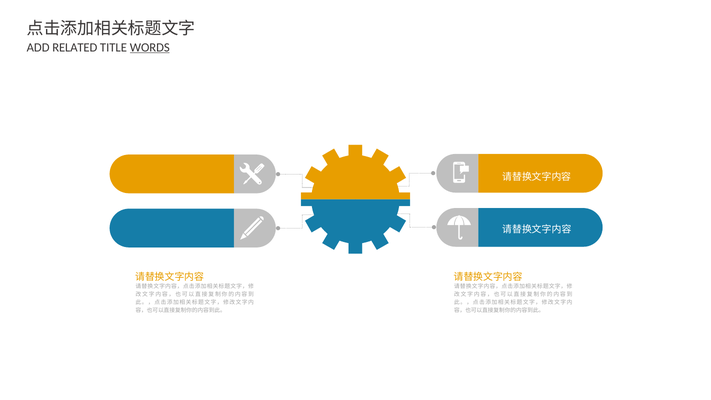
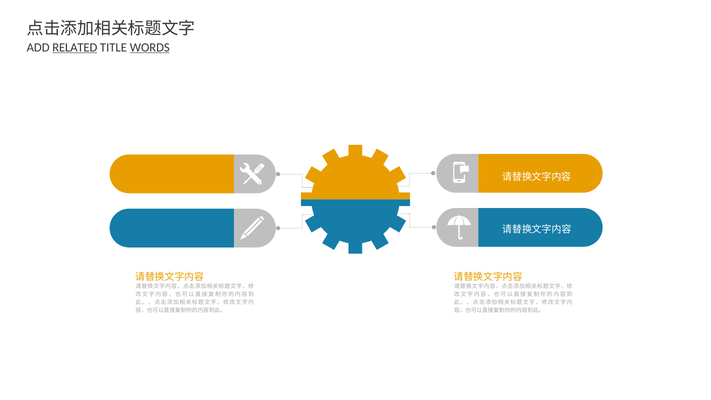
RELATED underline: none -> present
